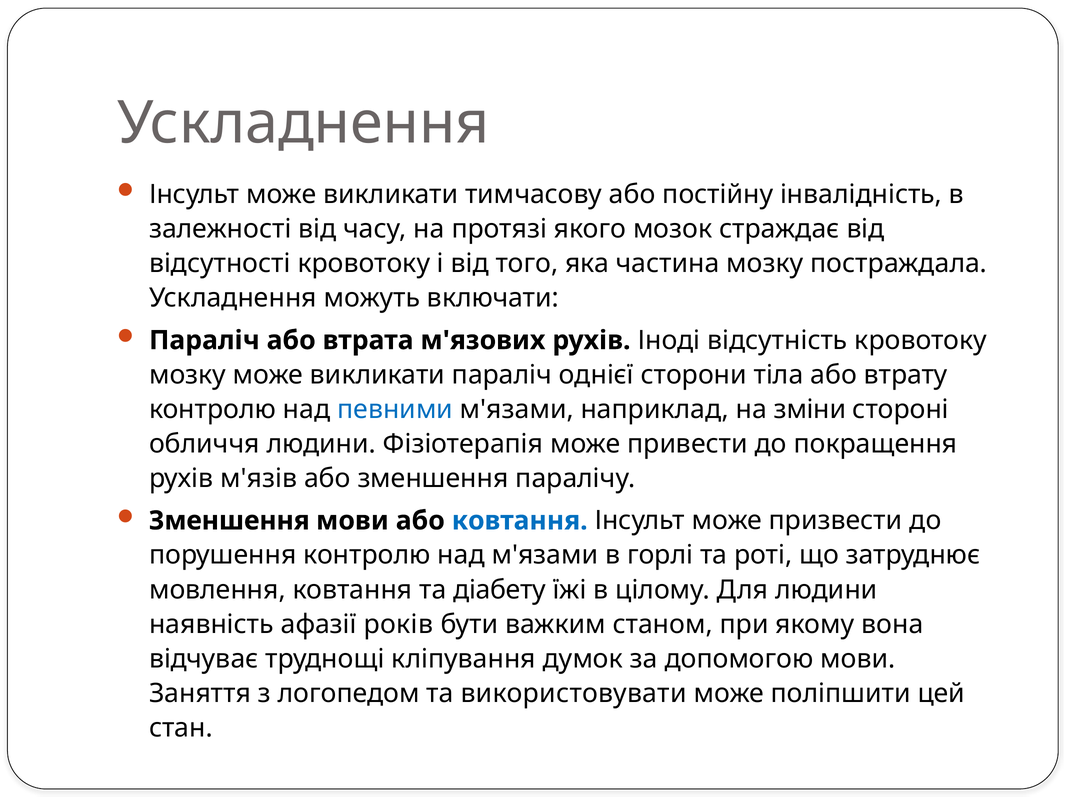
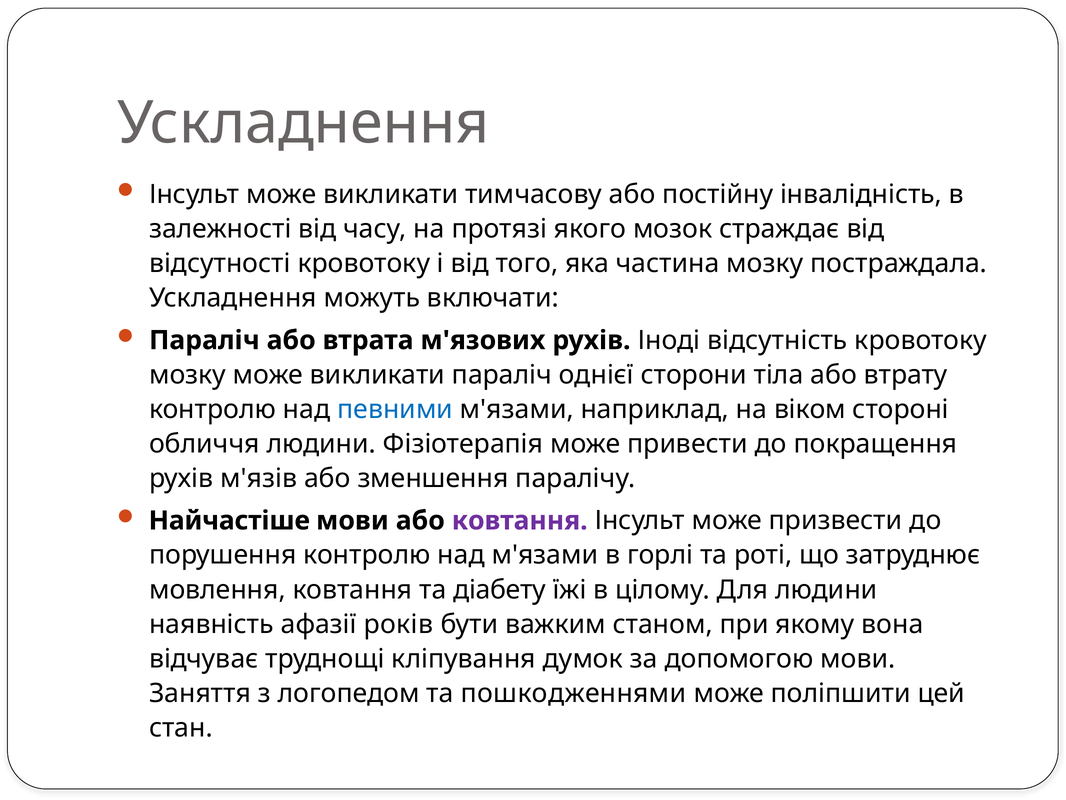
зміни: зміни -> віком
Зменшення at (229, 520): Зменшення -> Найчастіше
ковтання at (520, 520) colour: blue -> purple
використовувати: використовувати -> пошкодженнями
